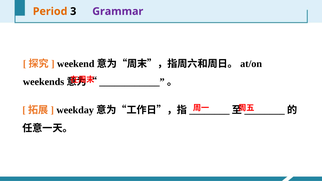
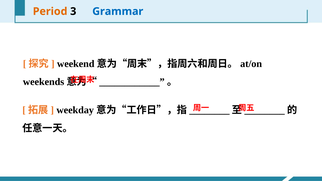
Grammar colour: purple -> blue
